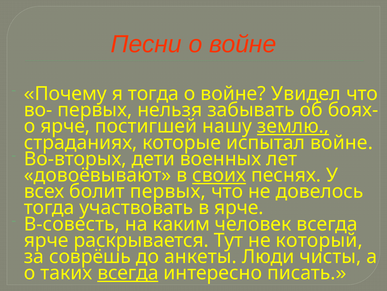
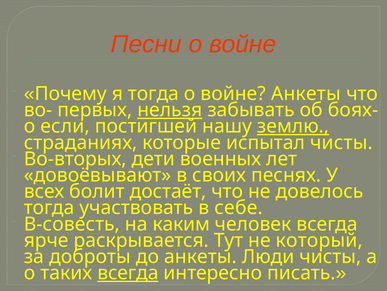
войне Увидел: Увидел -> Анкеты
нельзя underline: none -> present
о ярче: ярче -> если
испытал войне: войне -> чисты
своих underline: present -> none
болит первых: первых -> достаёт
в ярче: ярче -> себе
соврёшь: соврёшь -> доброты
